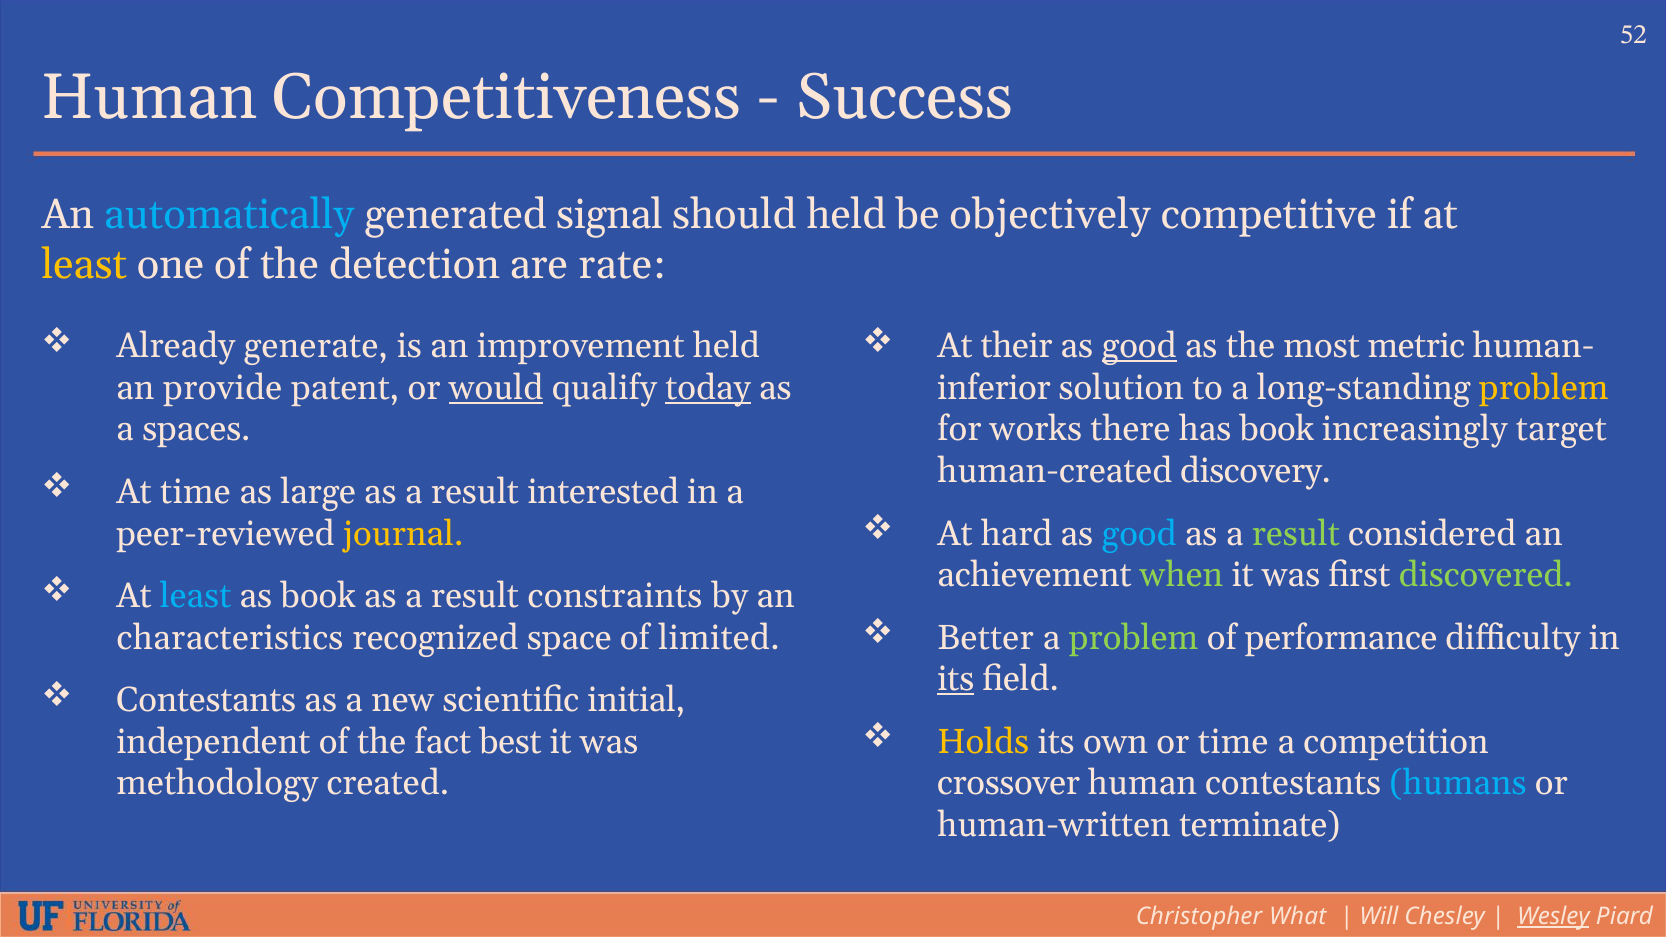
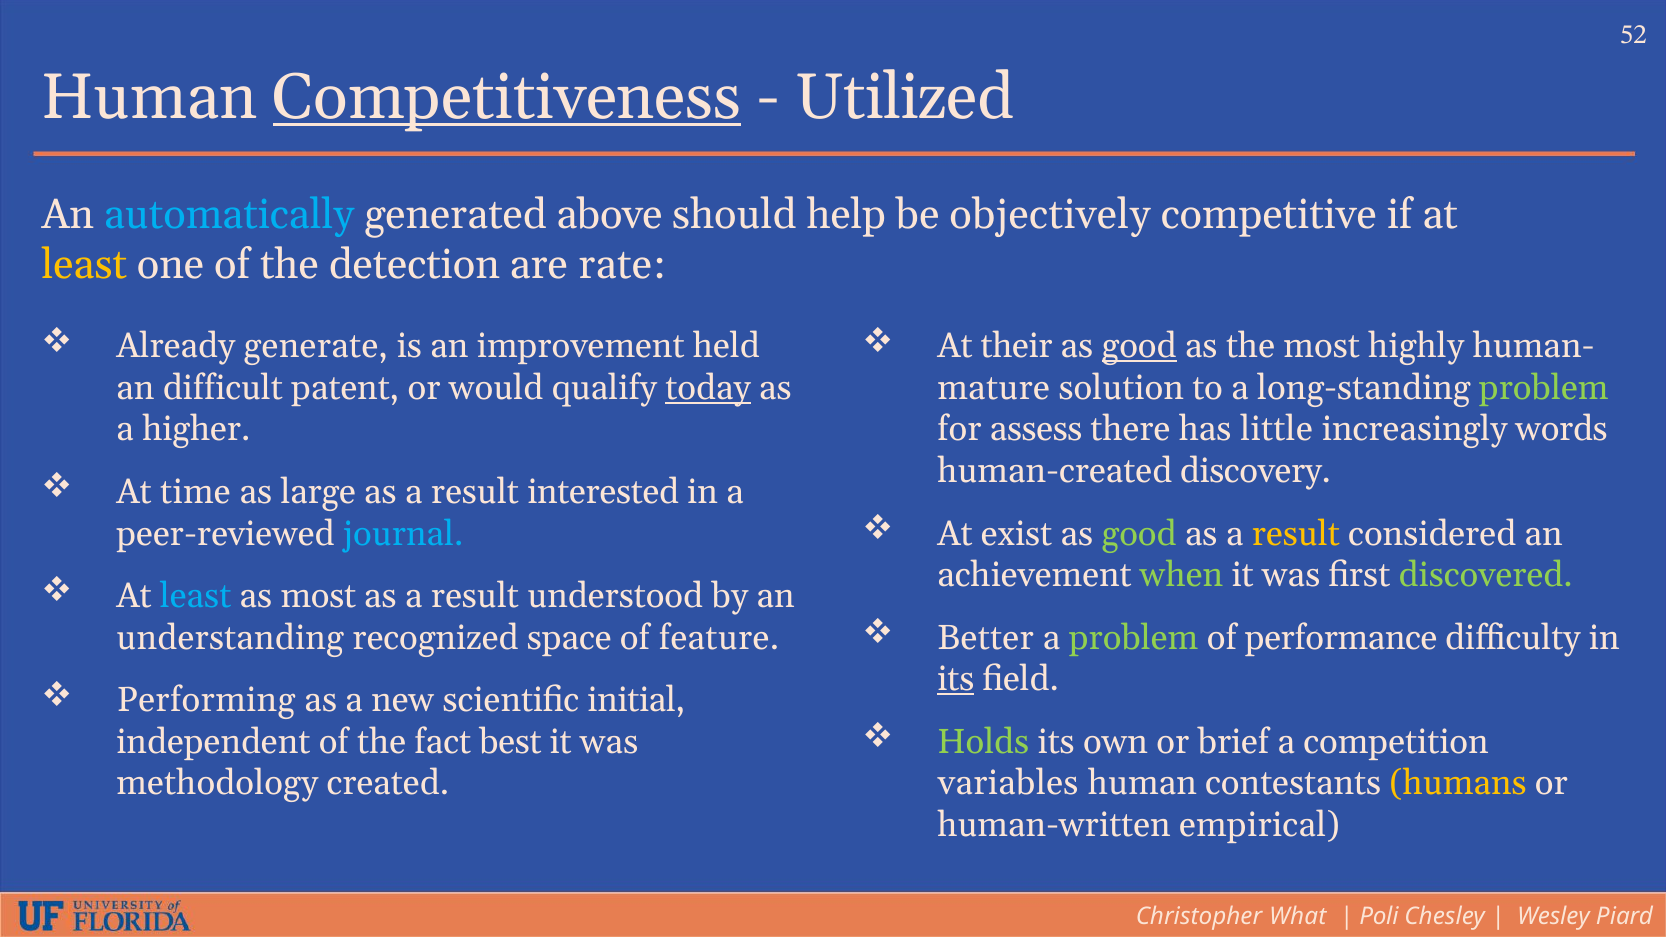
Competitiveness underline: none -> present
Success: Success -> Utilized
signal: signal -> above
should held: held -> help
metric: metric -> highly
provide: provide -> difficult
would underline: present -> none
inferior: inferior -> mature
problem at (1544, 388) colour: yellow -> light green
spaces: spaces -> higher
works: works -> assess
has book: book -> little
target: target -> words
hard: hard -> exist
good at (1139, 534) colour: light blue -> light green
result at (1296, 534) colour: light green -> yellow
journal colour: yellow -> light blue
as book: book -> most
constraints: constraints -> understood
characteristics: characteristics -> understanding
limited: limited -> feature
Contestants at (206, 700): Contestants -> Performing
Holds colour: yellow -> light green
or time: time -> brief
crossover: crossover -> variables
humans colour: light blue -> yellow
terminate: terminate -> empirical
Will: Will -> Poli
Wesley underline: present -> none
